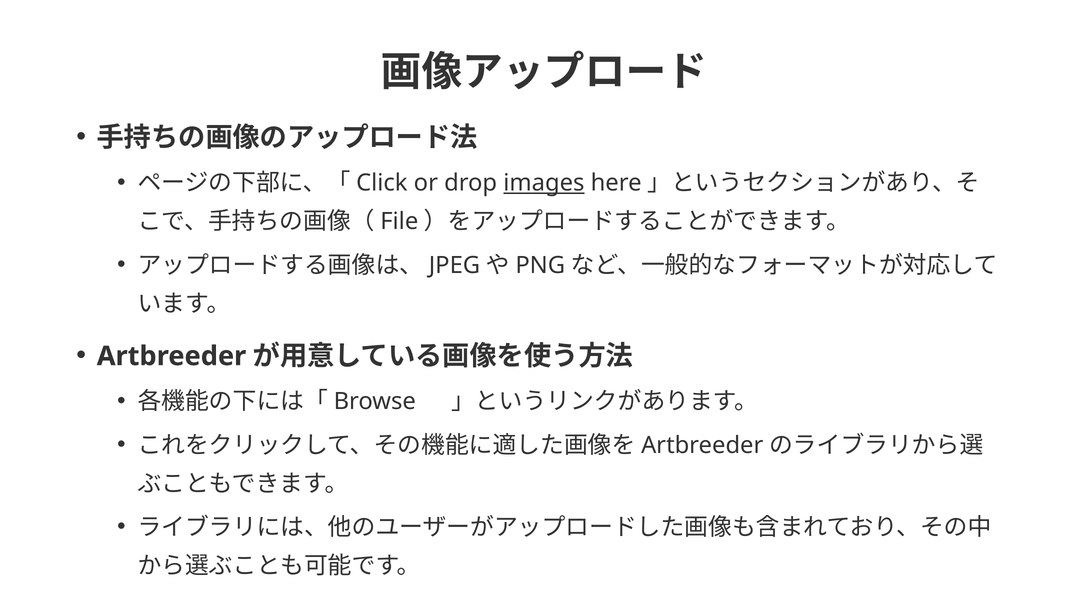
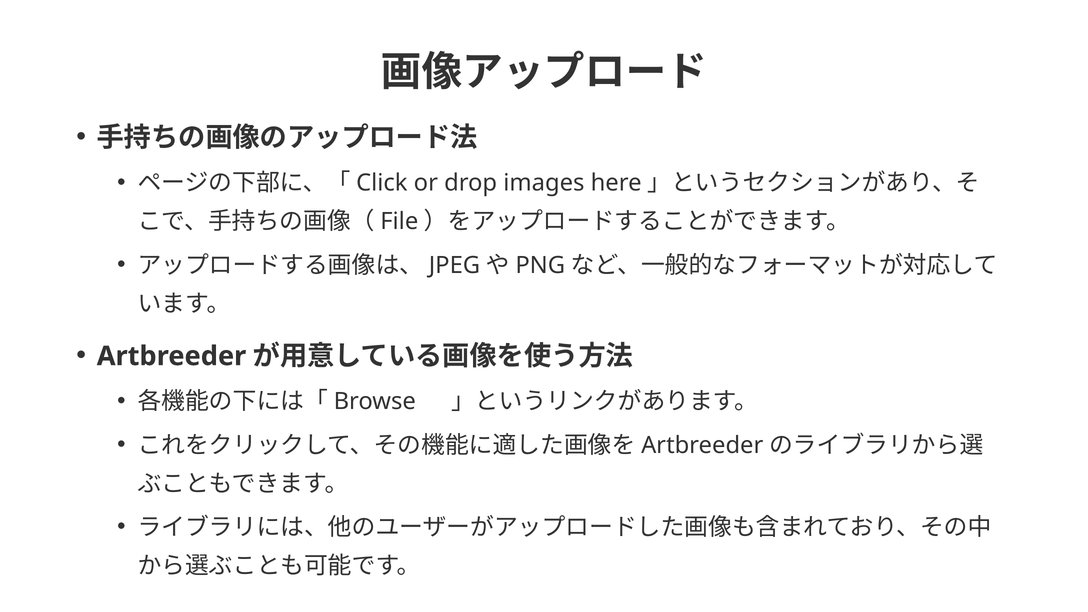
images underline: present -> none
